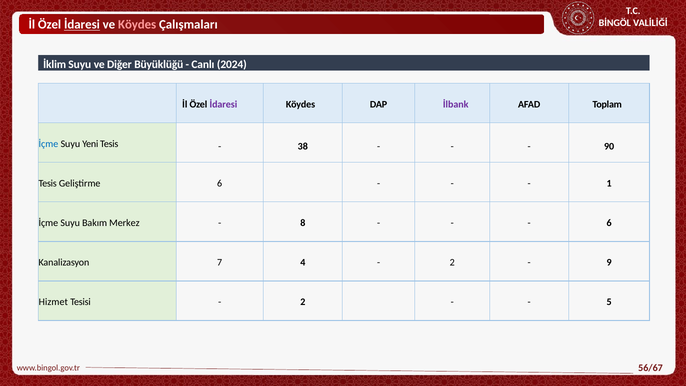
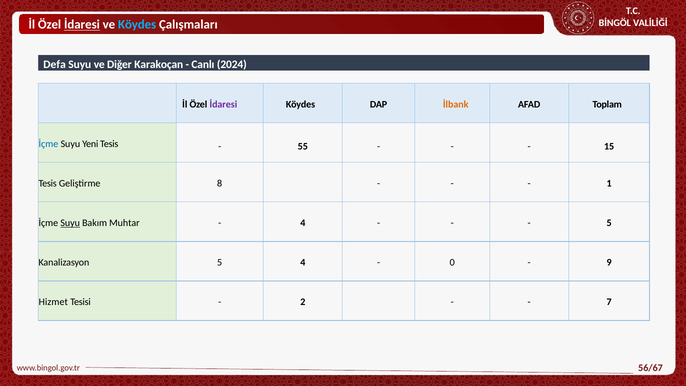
Köydes at (137, 25) colour: pink -> light blue
İklim: İklim -> Defa
Büyüklüğü: Büyüklüğü -> Karakoçan
İlbank colour: purple -> orange
38: 38 -> 55
90: 90 -> 15
Geliştirme 6: 6 -> 8
Suyu at (70, 223) underline: none -> present
Merkez: Merkez -> Muhtar
8 at (303, 223): 8 -> 4
6 at (609, 223): 6 -> 5
Kanalizasyon 7: 7 -> 5
2 at (452, 263): 2 -> 0
5: 5 -> 7
